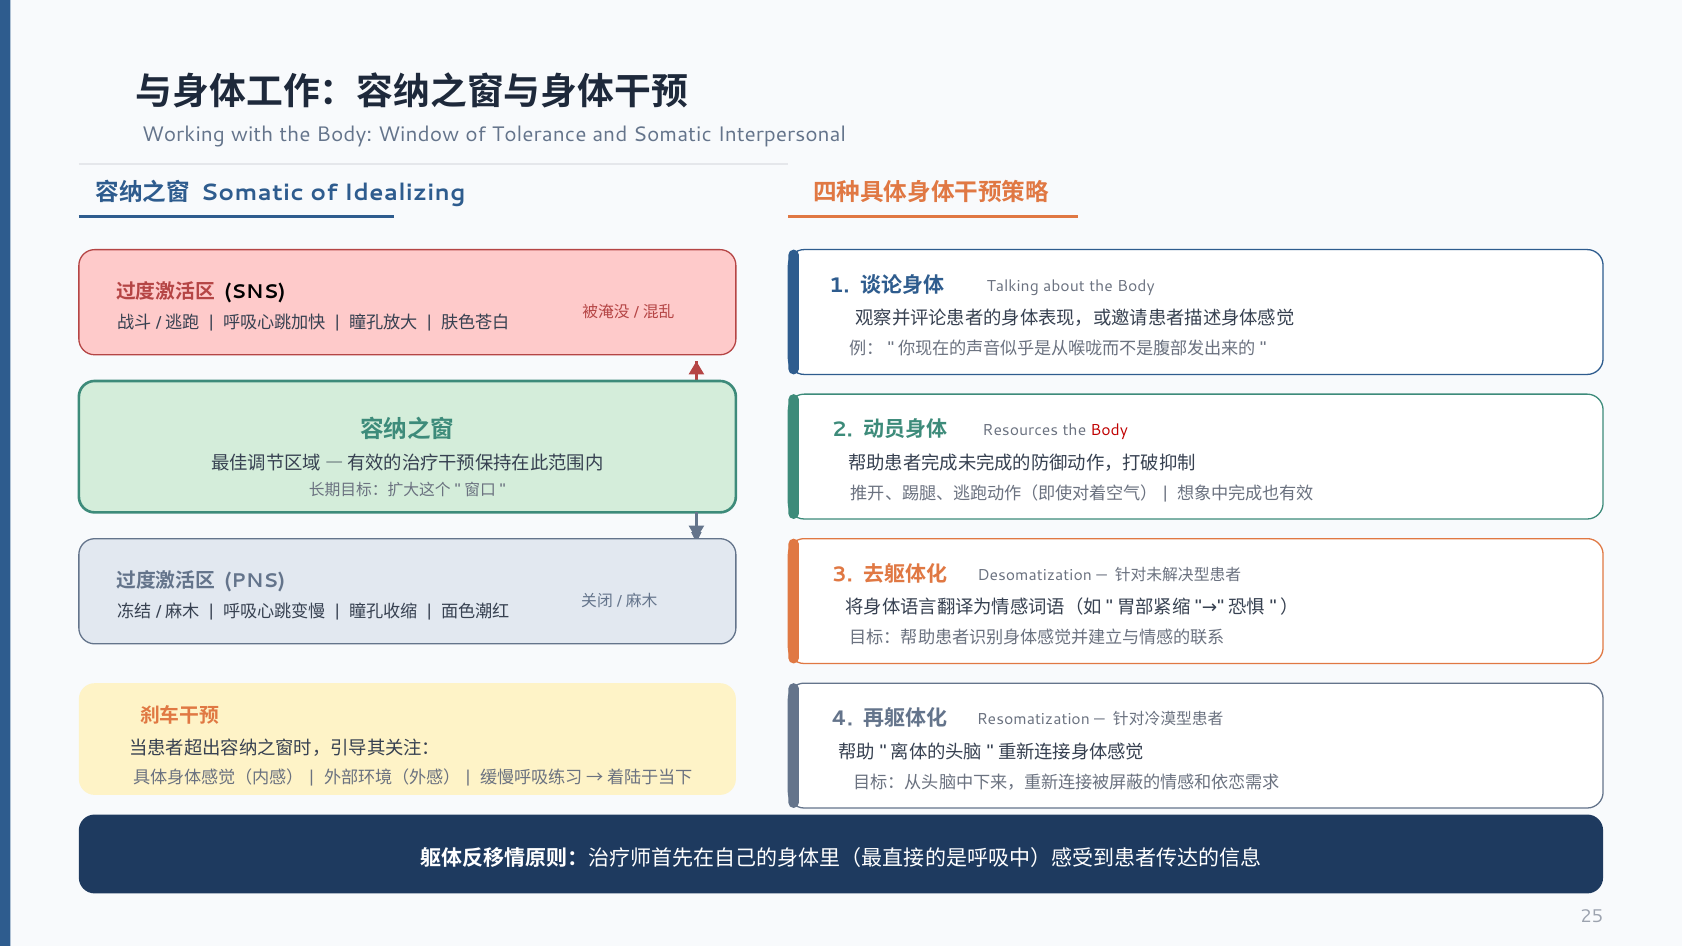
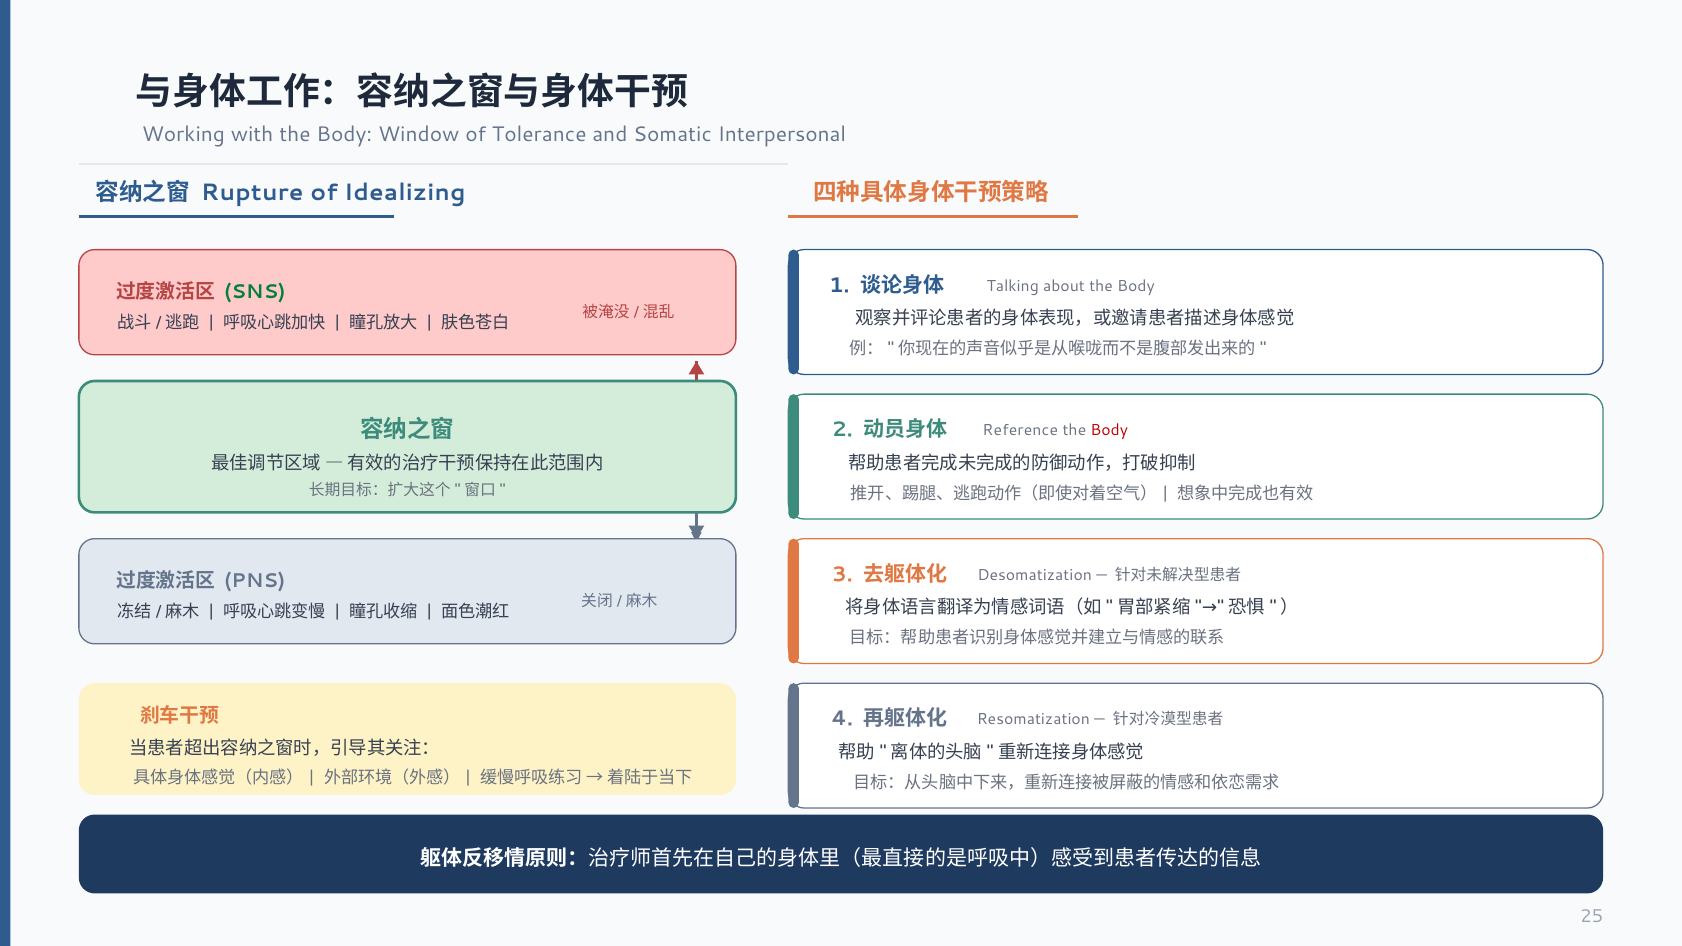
Somatic at (252, 193): Somatic -> Rupture
SNS colour: black -> green
Resources: Resources -> Reference
